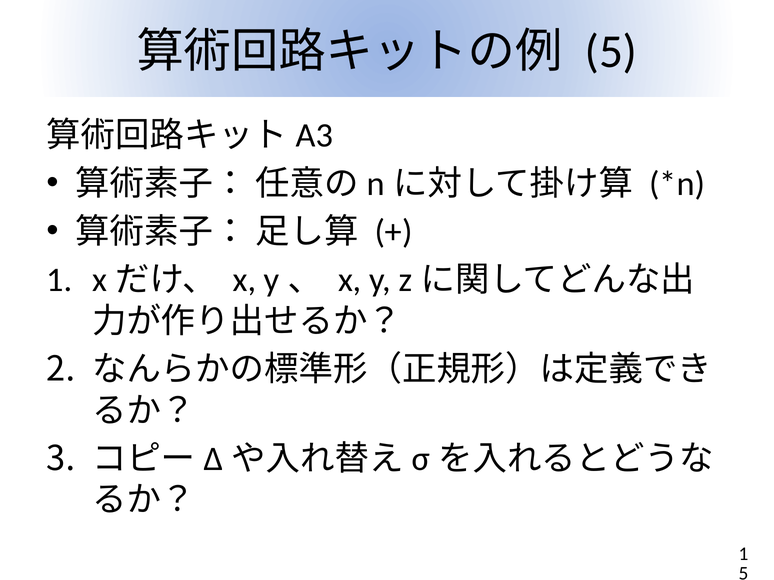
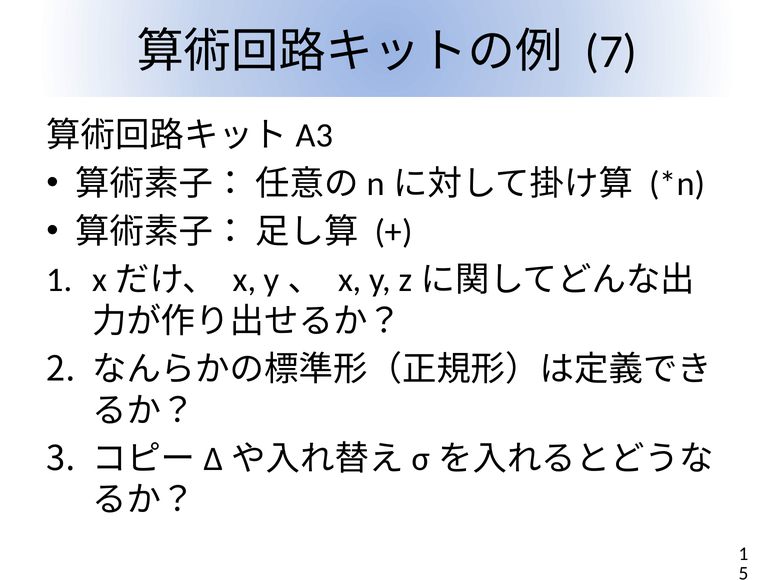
5 at (611, 52): 5 -> 7
